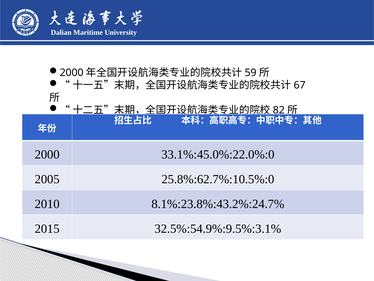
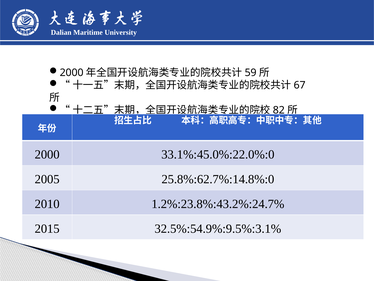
25.8%:62.7%:10.5%:0: 25.8%:62.7%:10.5%:0 -> 25.8%:62.7%:14.8%:0
8.1%:23.8%:43.2%:24.7%: 8.1%:23.8%:43.2%:24.7% -> 1.2%:23.8%:43.2%:24.7%
